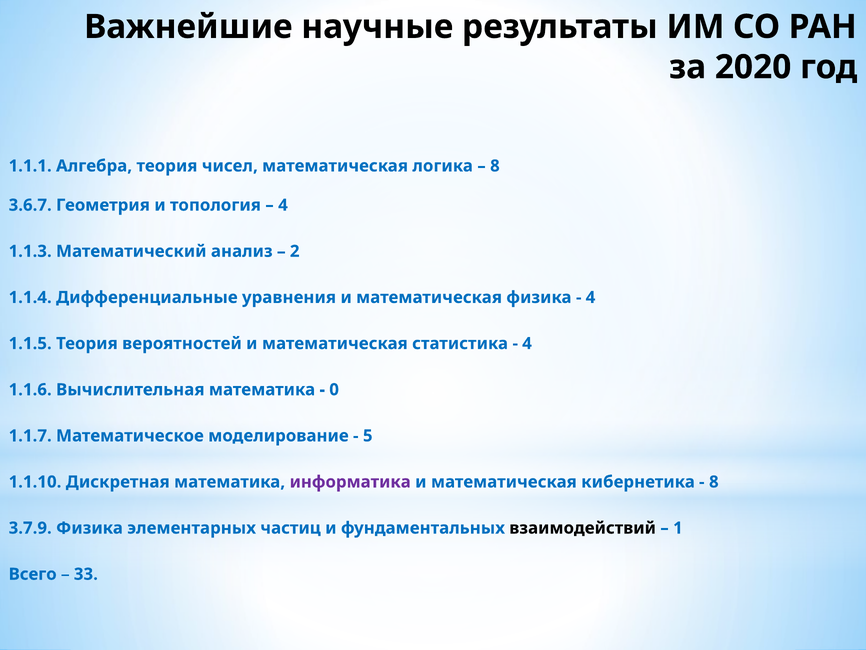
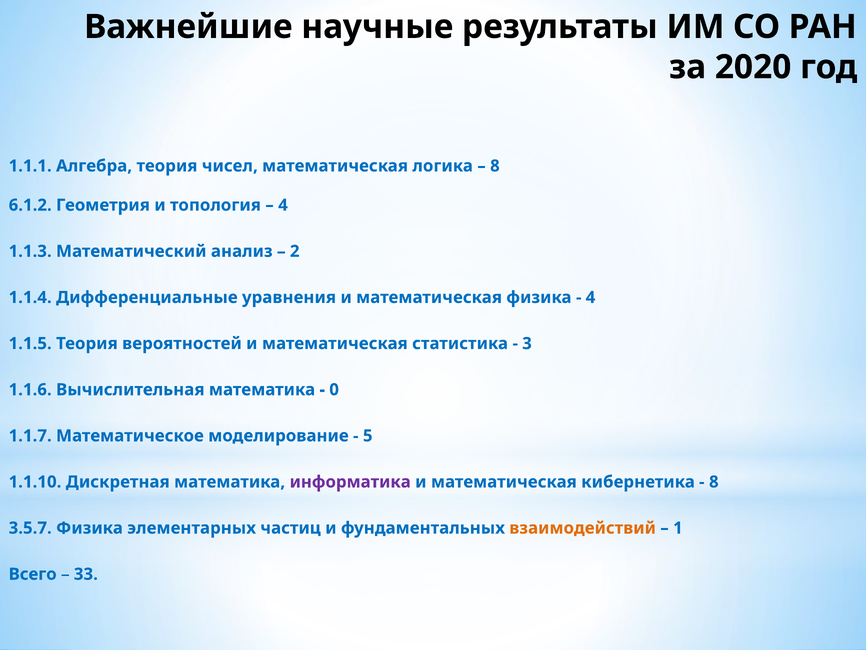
3.6.7: 3.6.7 -> 6.1.2
4 at (527, 343): 4 -> 3
3.7.9: 3.7.9 -> 3.5.7
взаимодействий colour: black -> orange
